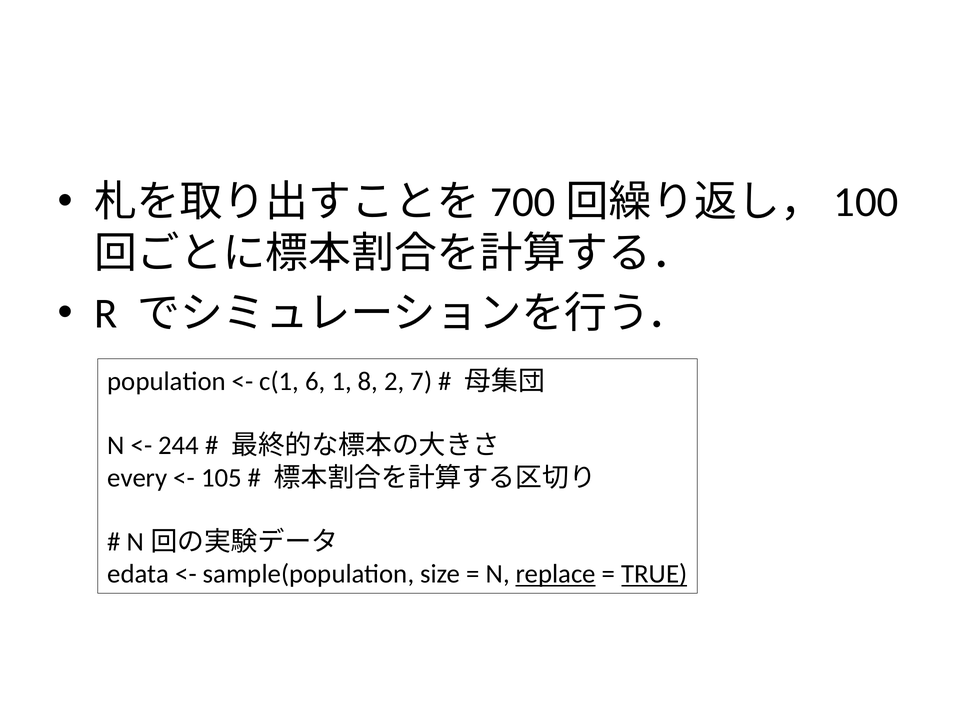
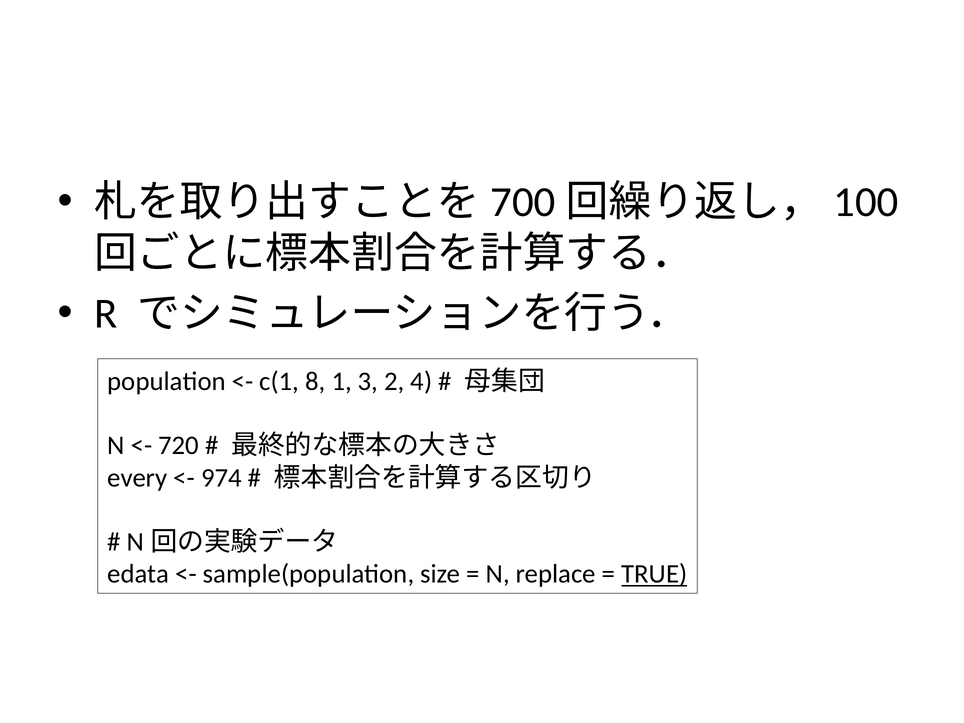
6: 6 -> 8
8: 8 -> 3
7: 7 -> 4
244: 244 -> 720
105: 105 -> 974
replace underline: present -> none
